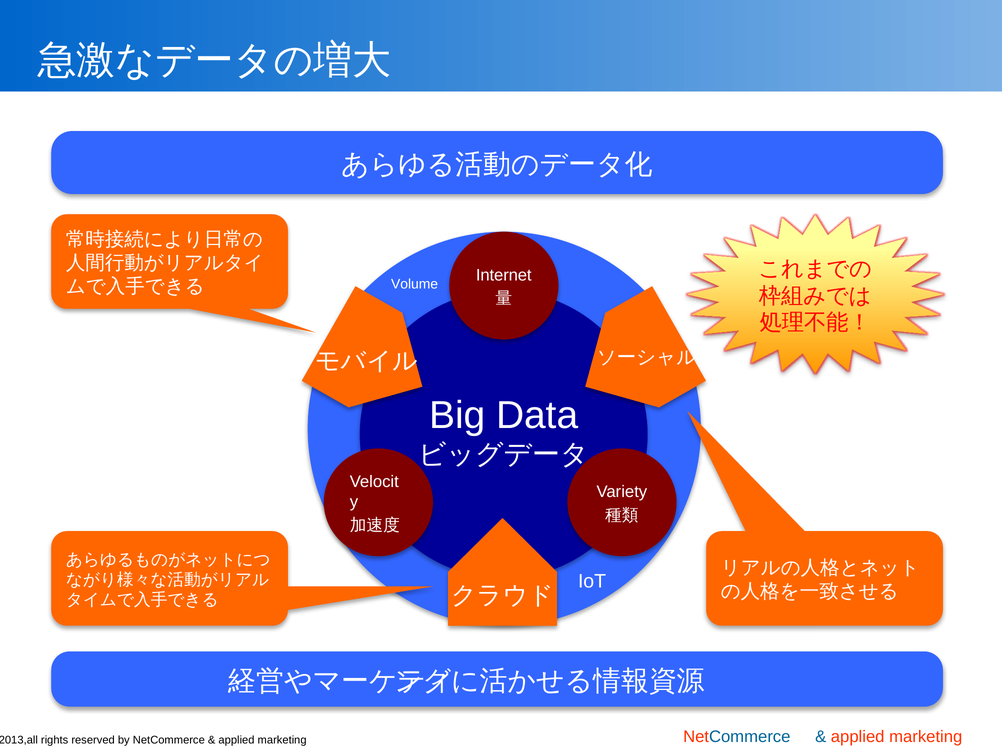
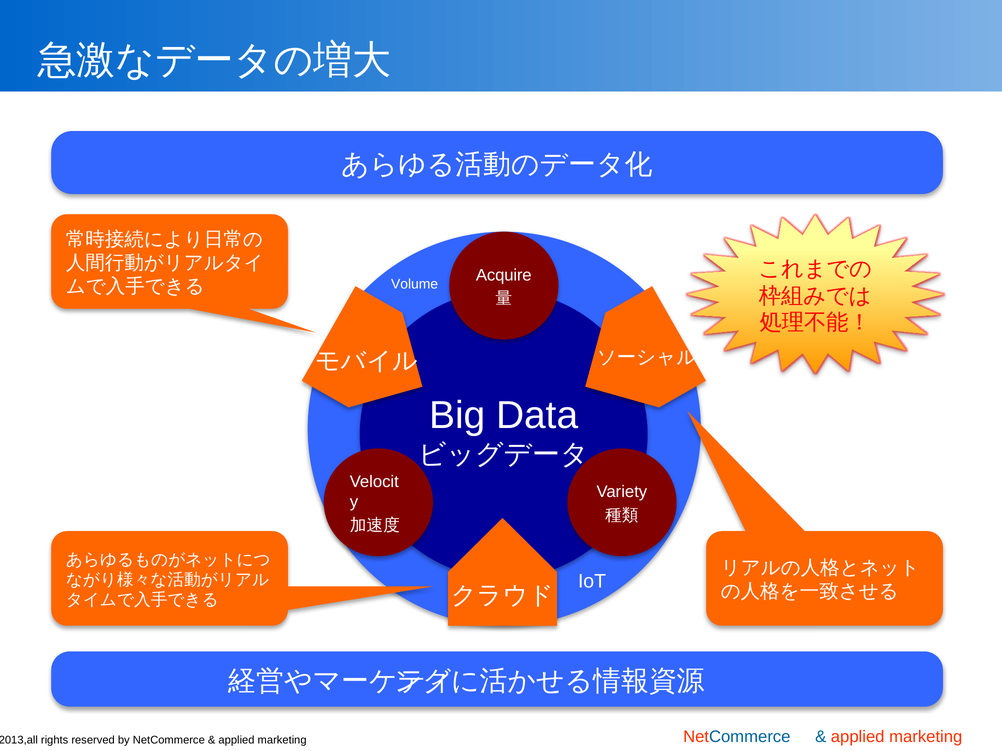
Internet: Internet -> Acquire
